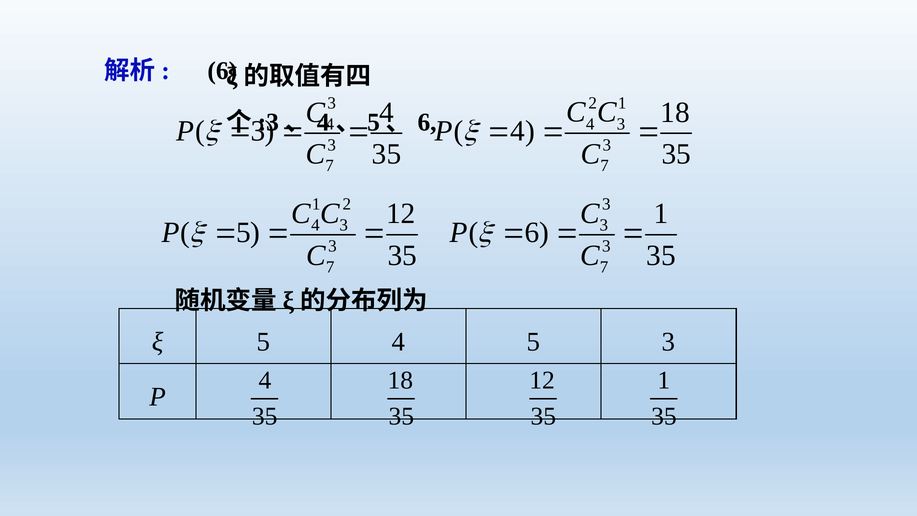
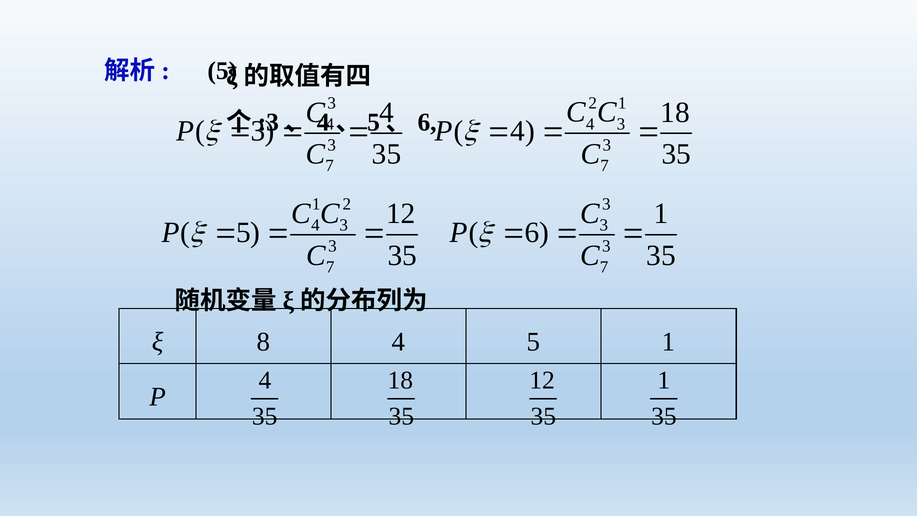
6 at (222, 71): 6 -> 5
ξ 5: 5 -> 8
5 3: 3 -> 1
